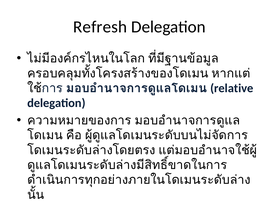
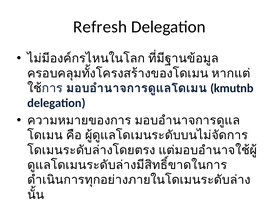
relative: relative -> kmutnb
